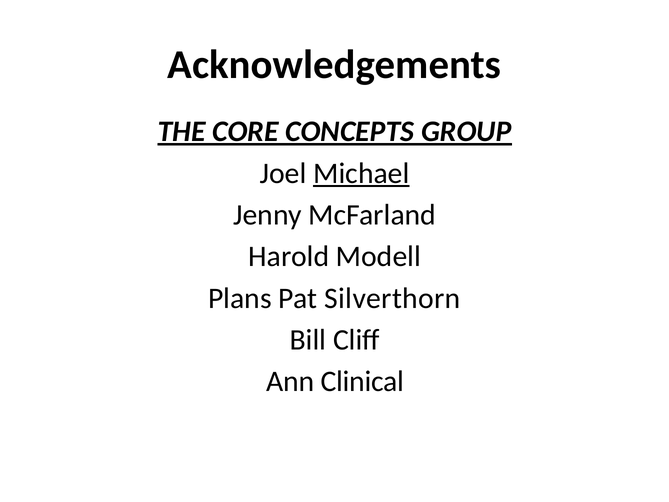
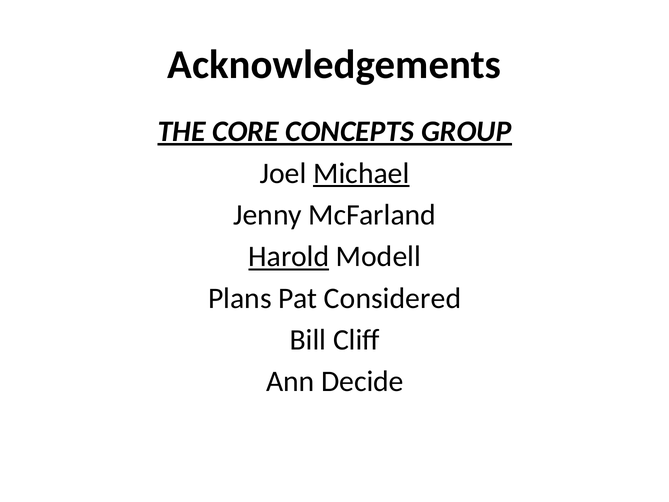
Harold underline: none -> present
Silverthorn: Silverthorn -> Considered
Clinical: Clinical -> Decide
